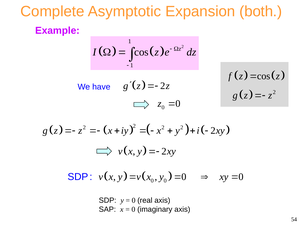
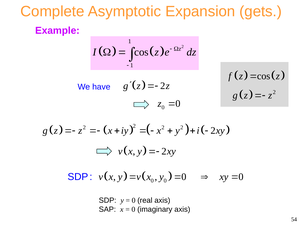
both: both -> gets
